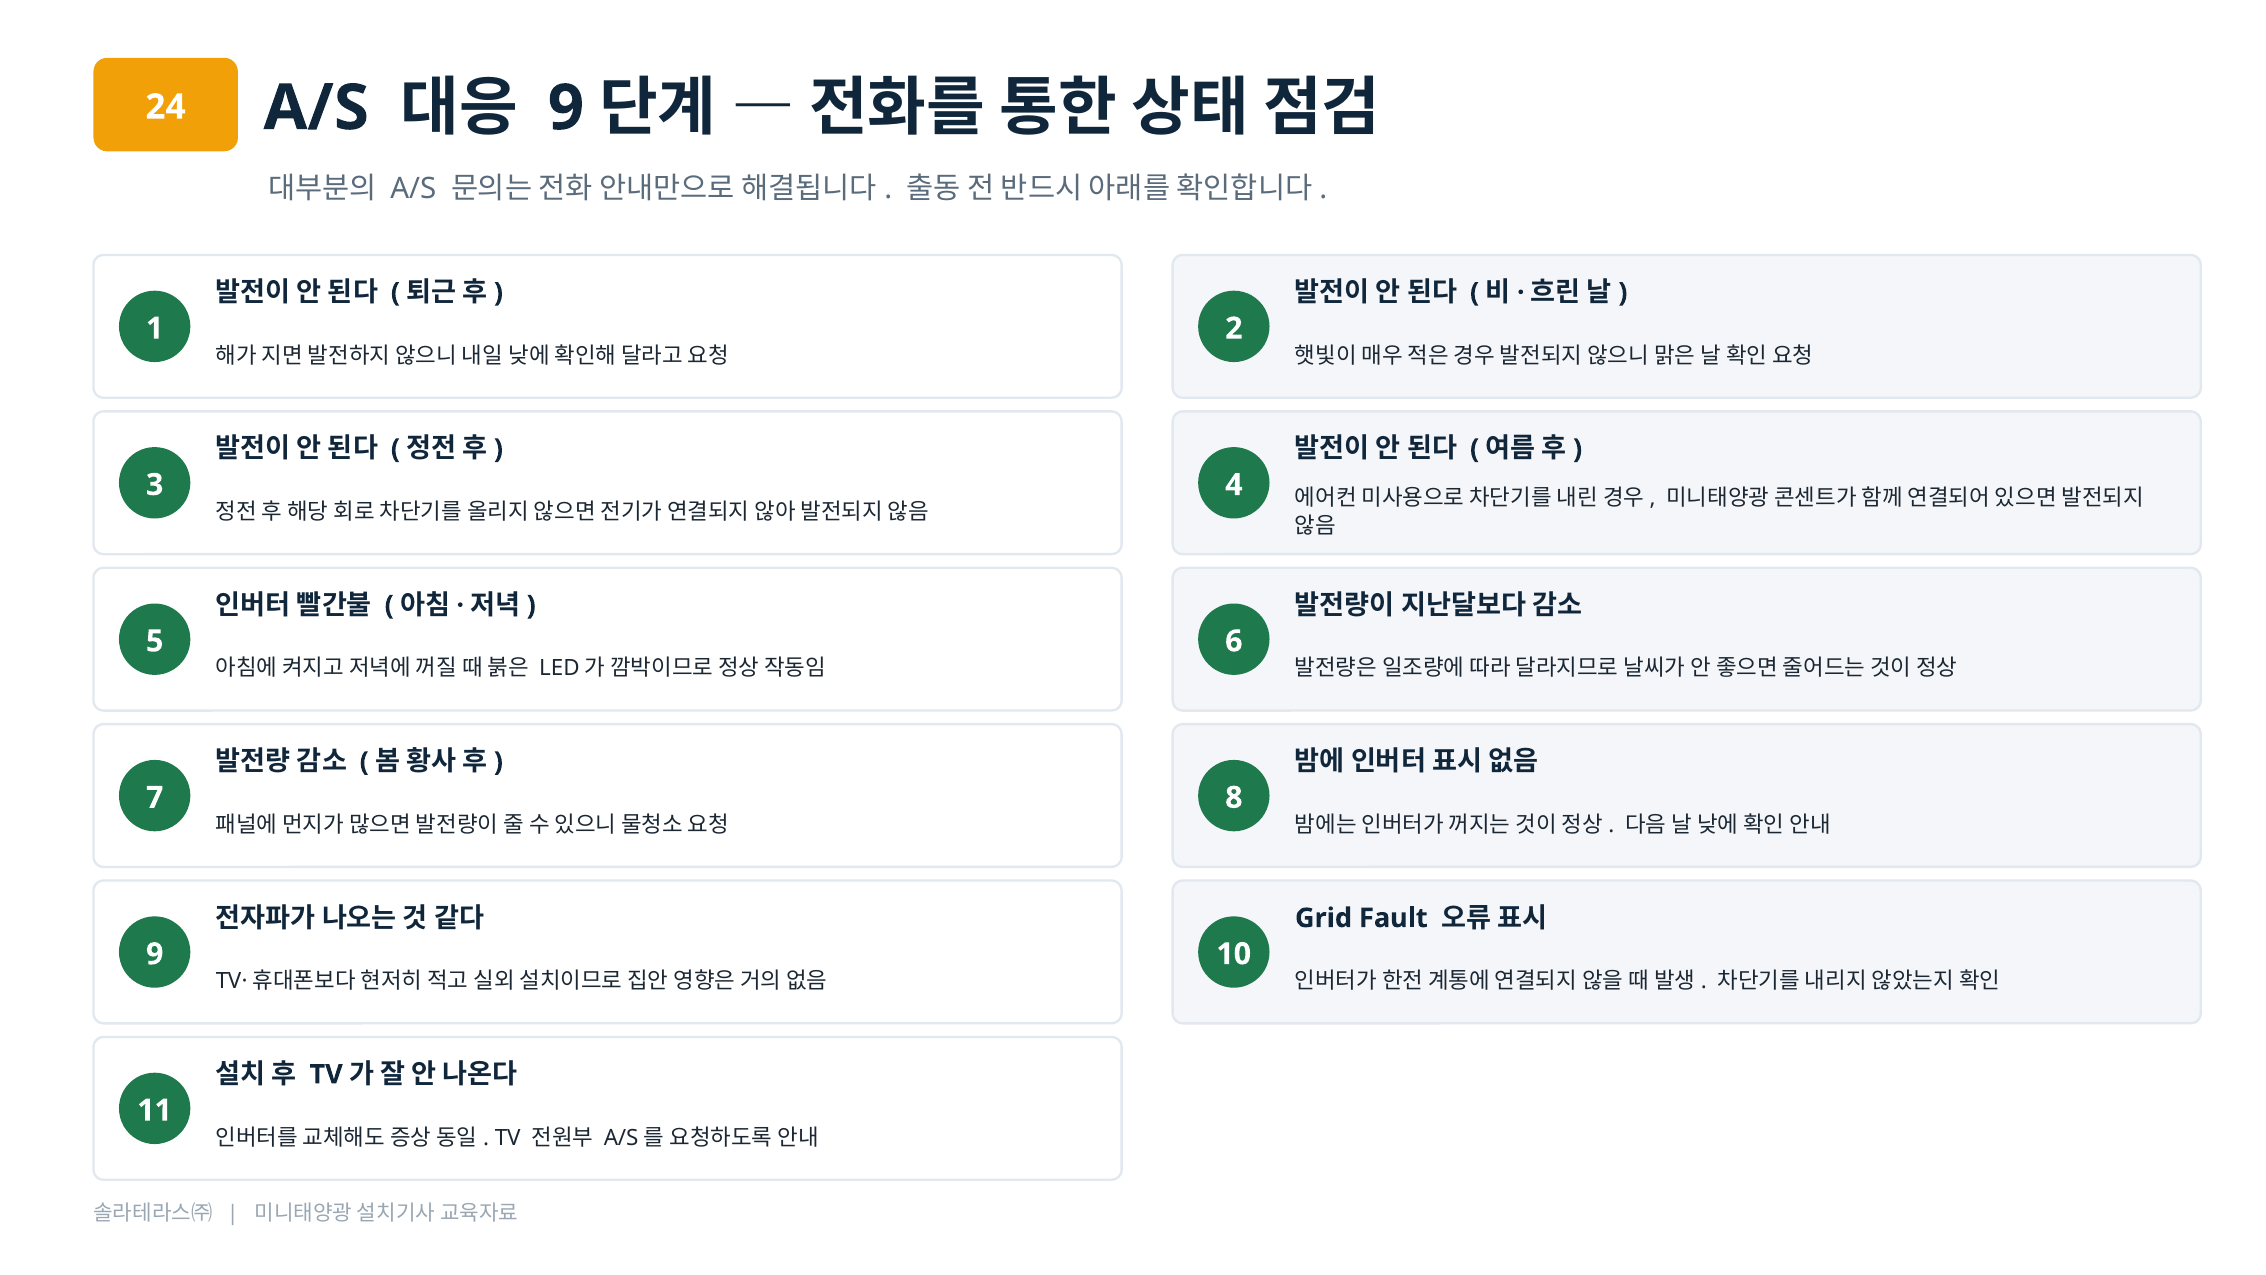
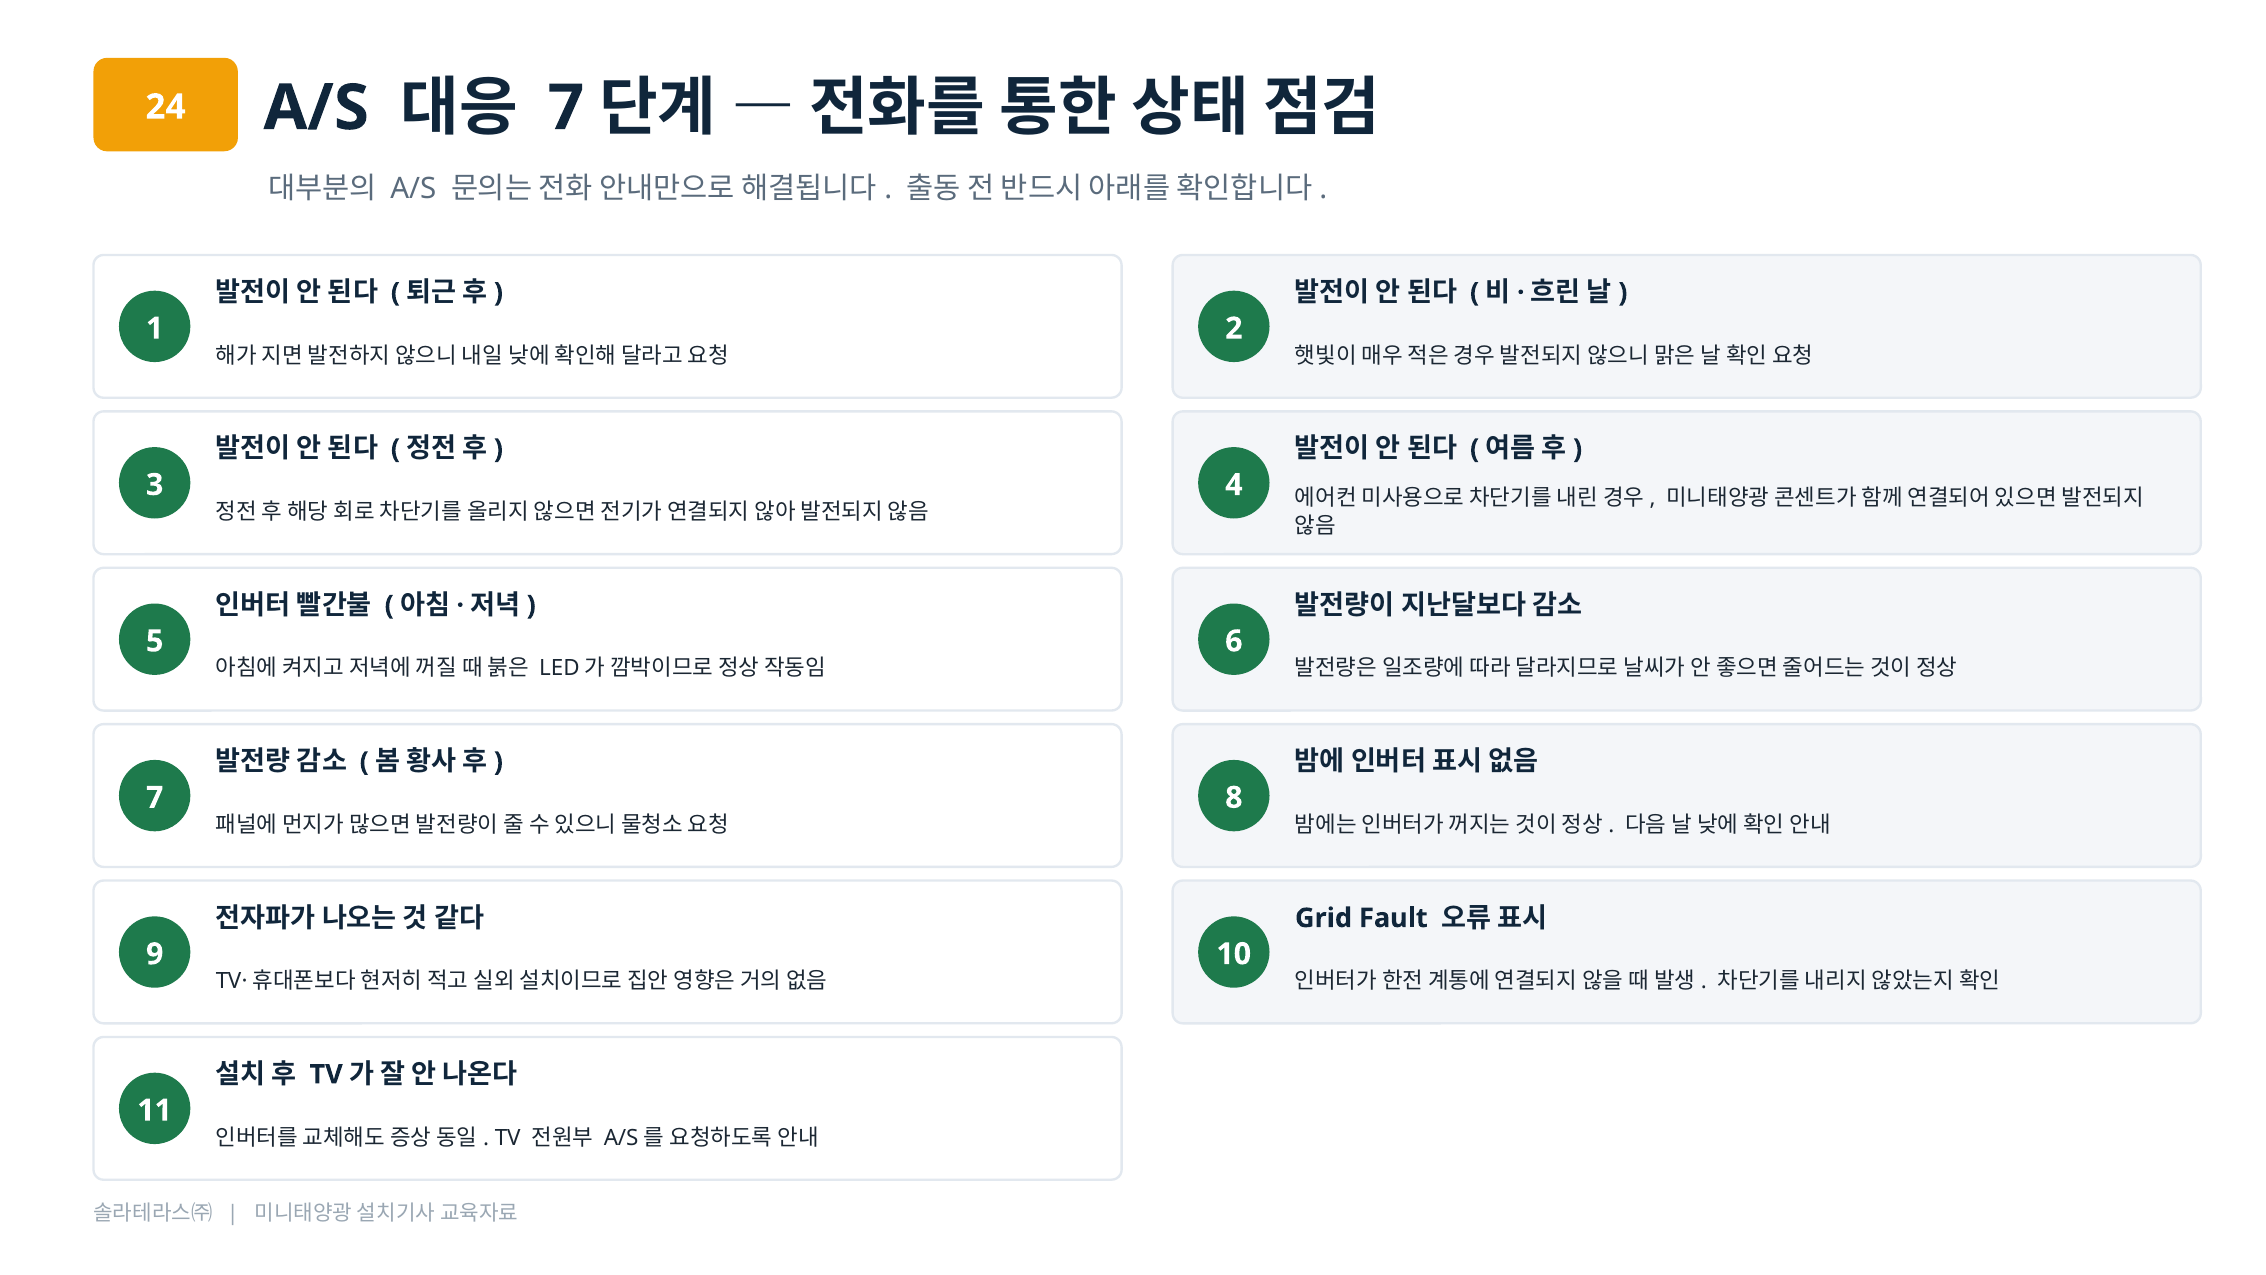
9 at (566, 108): 9 -> 7
